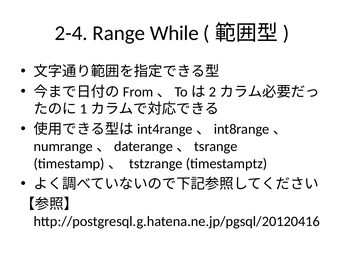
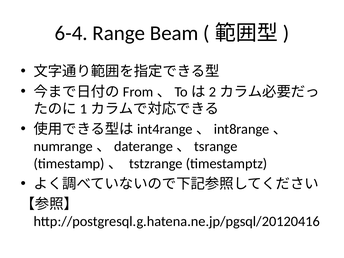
2-4: 2-4 -> 6-4
While: While -> Beam
